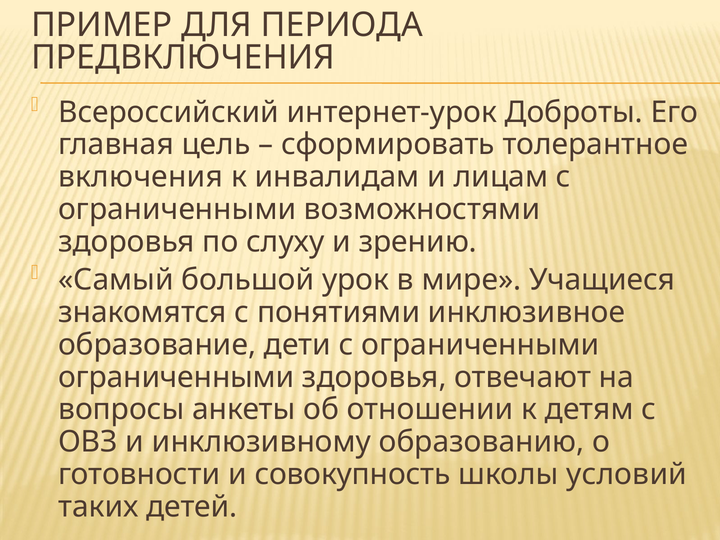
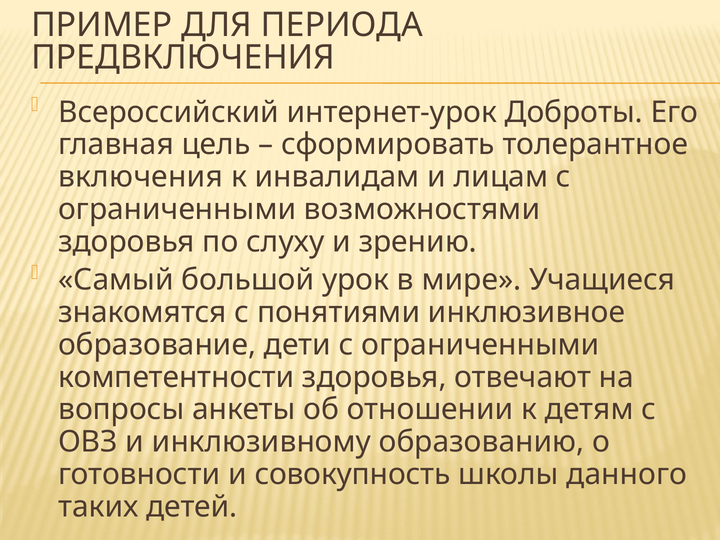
ограниченными at (176, 377): ограниченными -> компетентности
условий: условий -> данного
